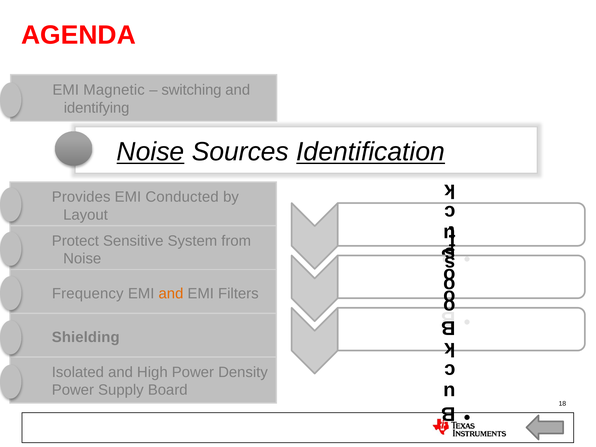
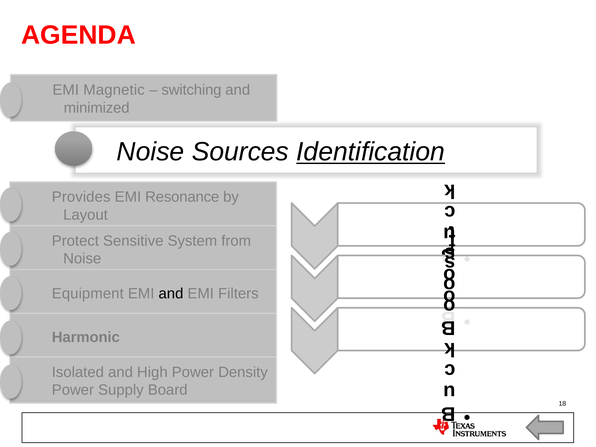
identifying: identifying -> minimized
Noise at (151, 152) underline: present -> none
Conducted: Conducted -> Resonance
Frequency: Frequency -> Equipment
and at (171, 293) colour: orange -> black
Shielding: Shielding -> Harmonic
